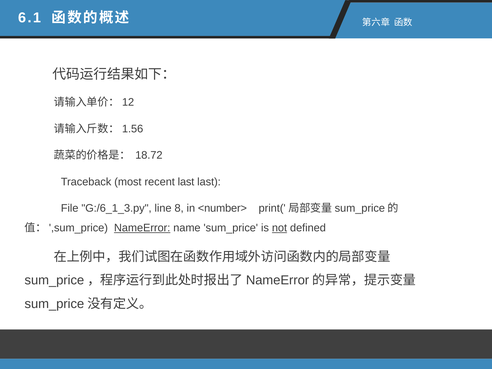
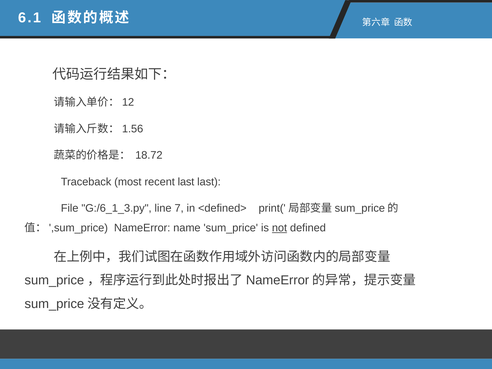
8: 8 -> 7
<number>: <number> -> <defined>
NameError underline: present -> none
